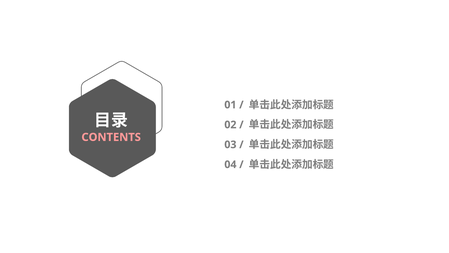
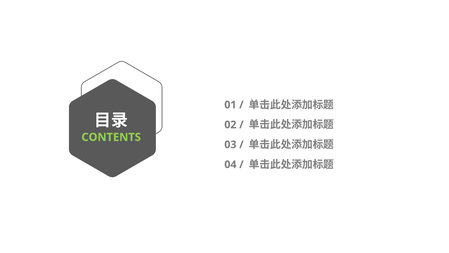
CONTENTS colour: pink -> light green
